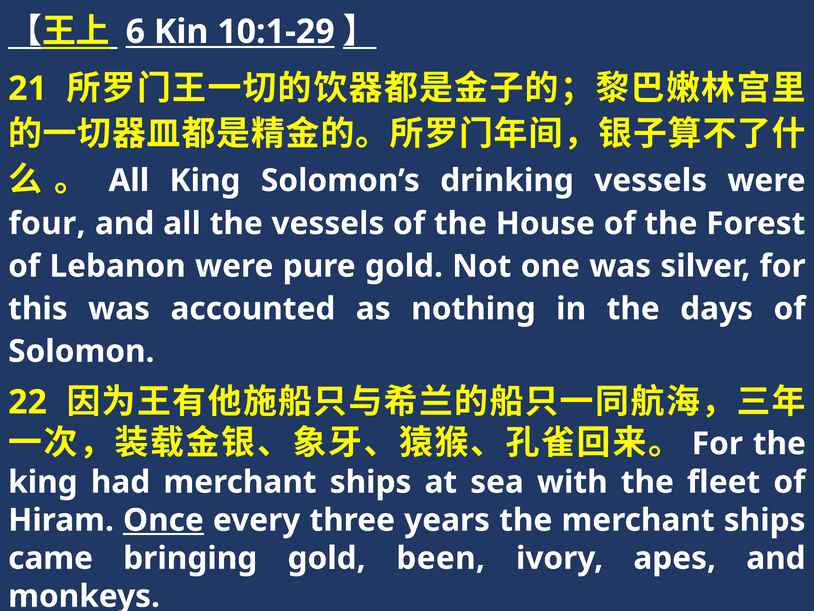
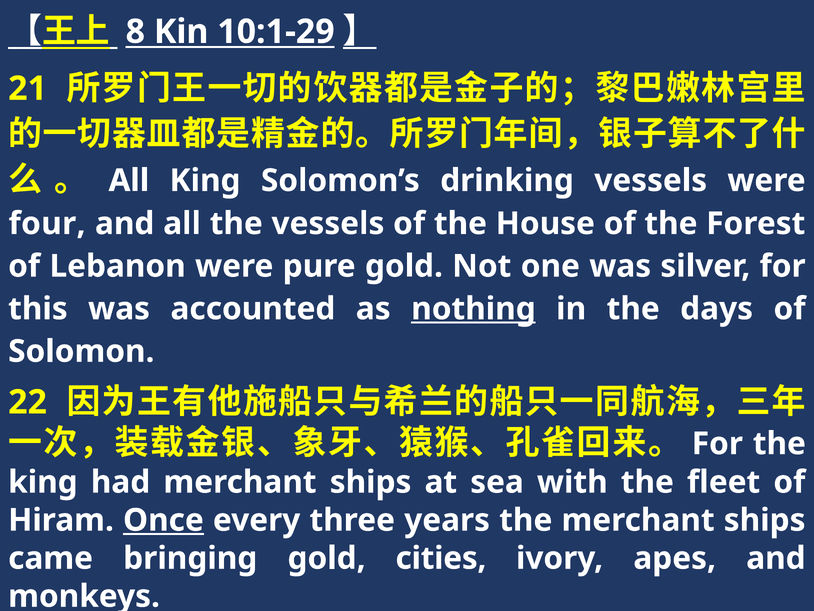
6: 6 -> 8
nothing underline: none -> present
been: been -> cities
